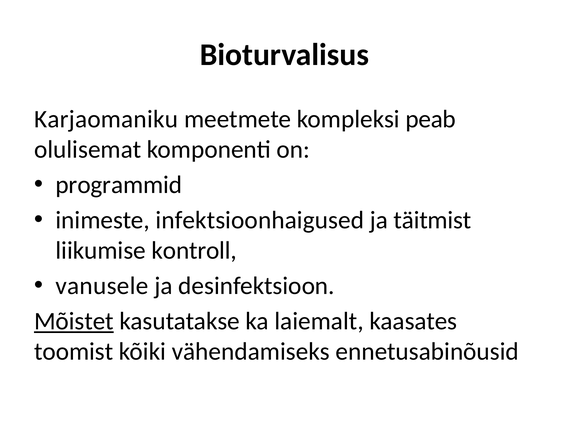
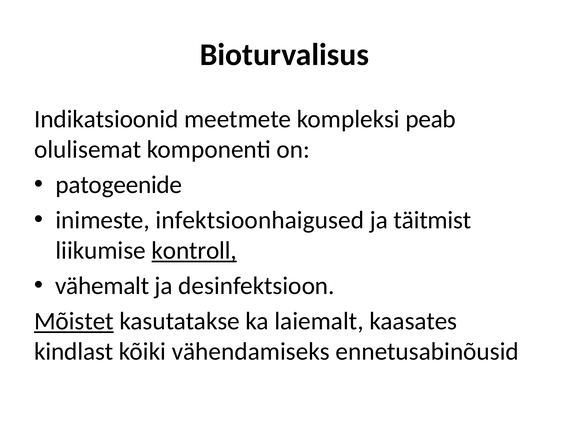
Karjaomaniku: Karjaomaniku -> Indikatsioonid
programmid: programmid -> patogeenide
kontroll underline: none -> present
vanusele: vanusele -> vähemalt
toomist: toomist -> kindlast
